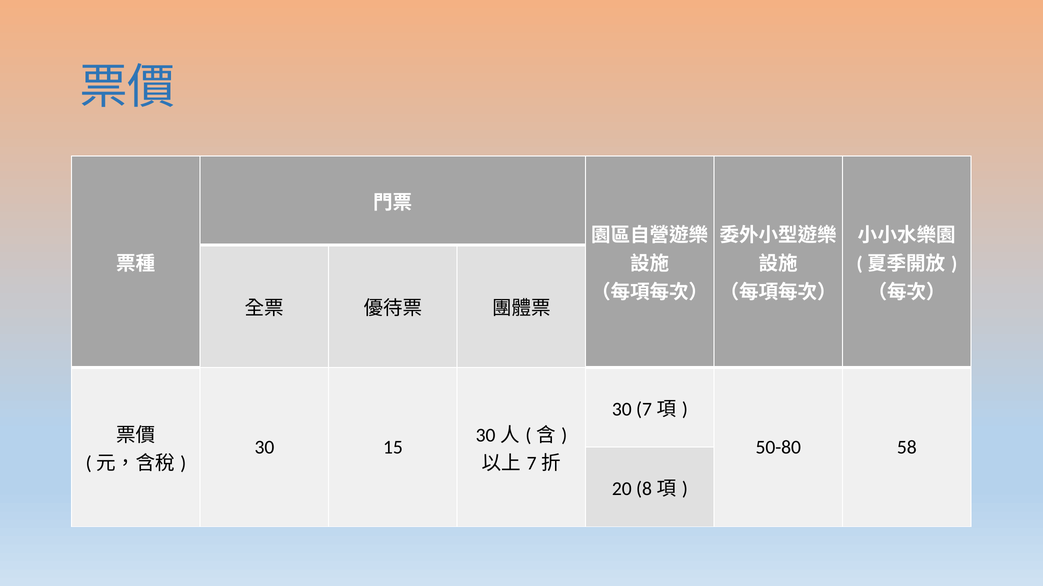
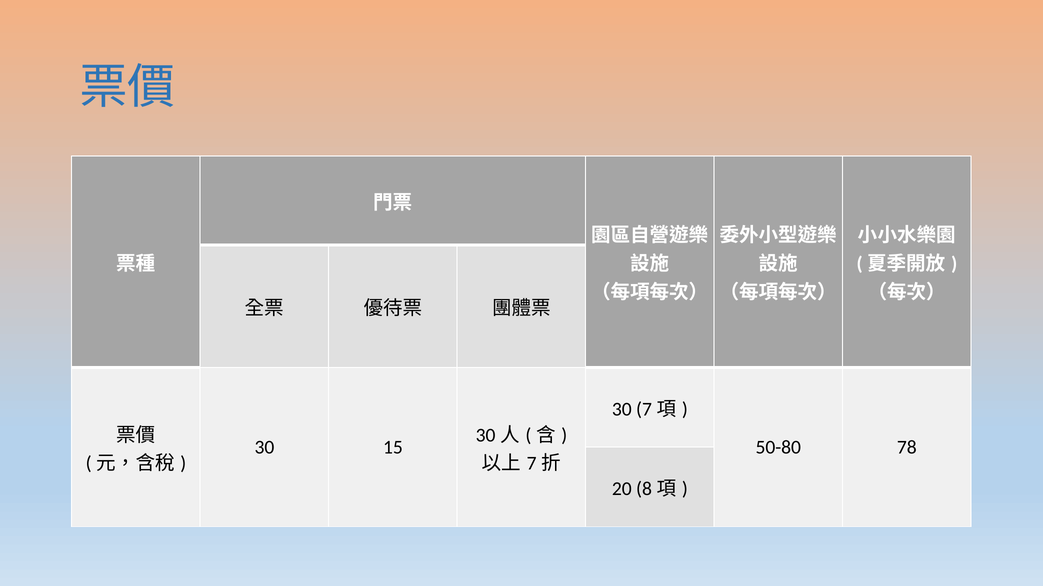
58: 58 -> 78
